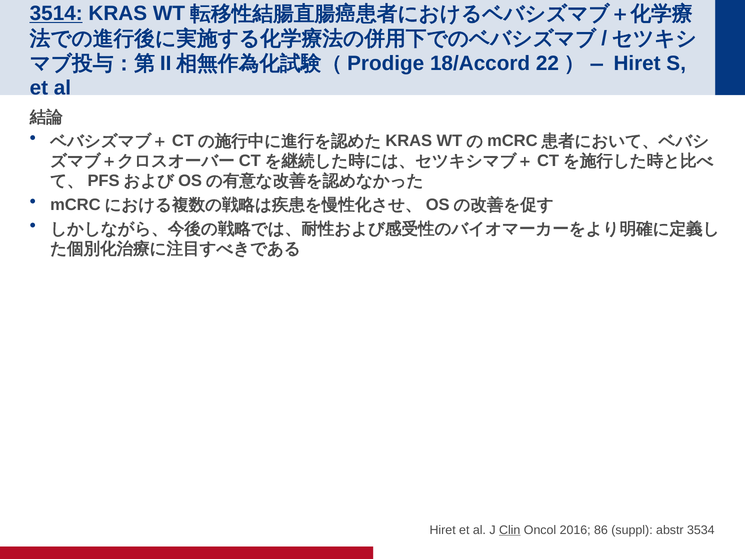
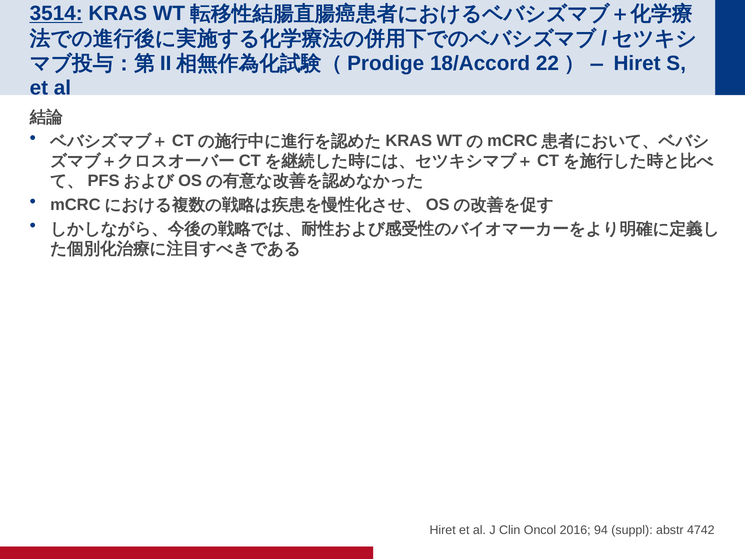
Clin underline: present -> none
86: 86 -> 94
3534: 3534 -> 4742
